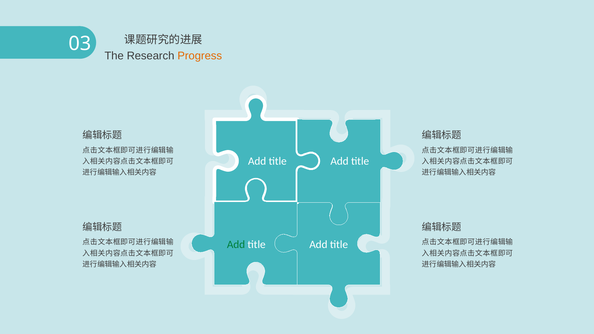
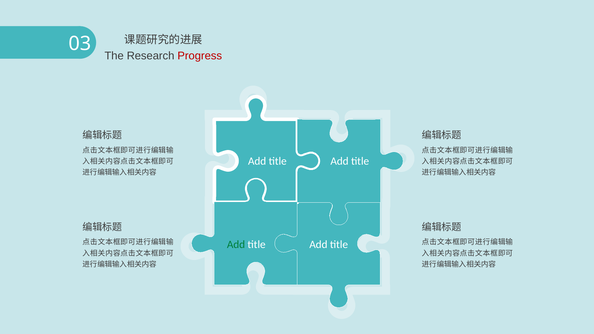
Progress colour: orange -> red
